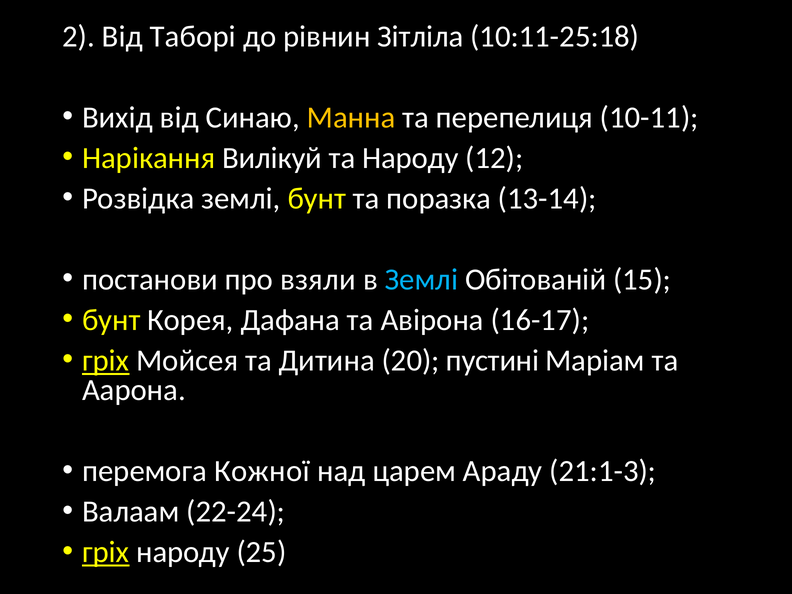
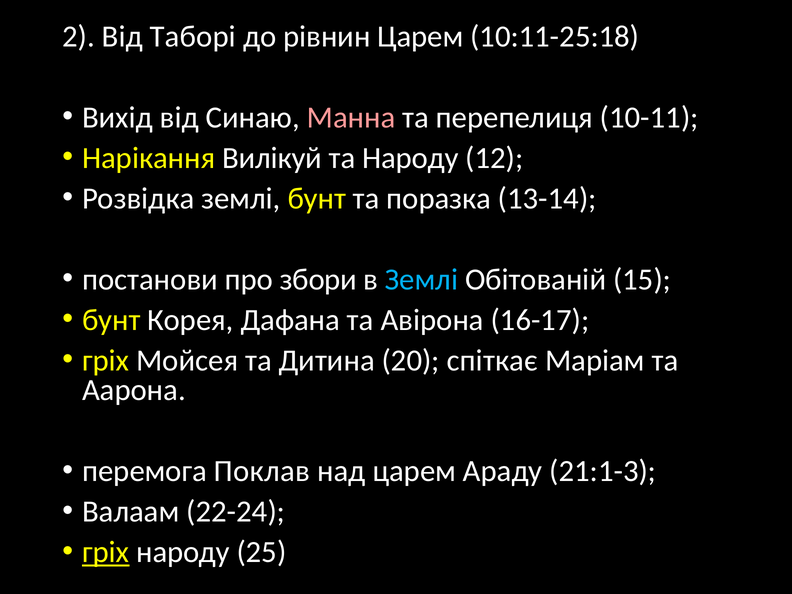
рівнин Зітліла: Зітліла -> Царем
Манна colour: yellow -> pink
взяли: взяли -> збори
гріх at (106, 361) underline: present -> none
пустині: пустині -> спіткає
Кожної: Кожної -> Поклав
